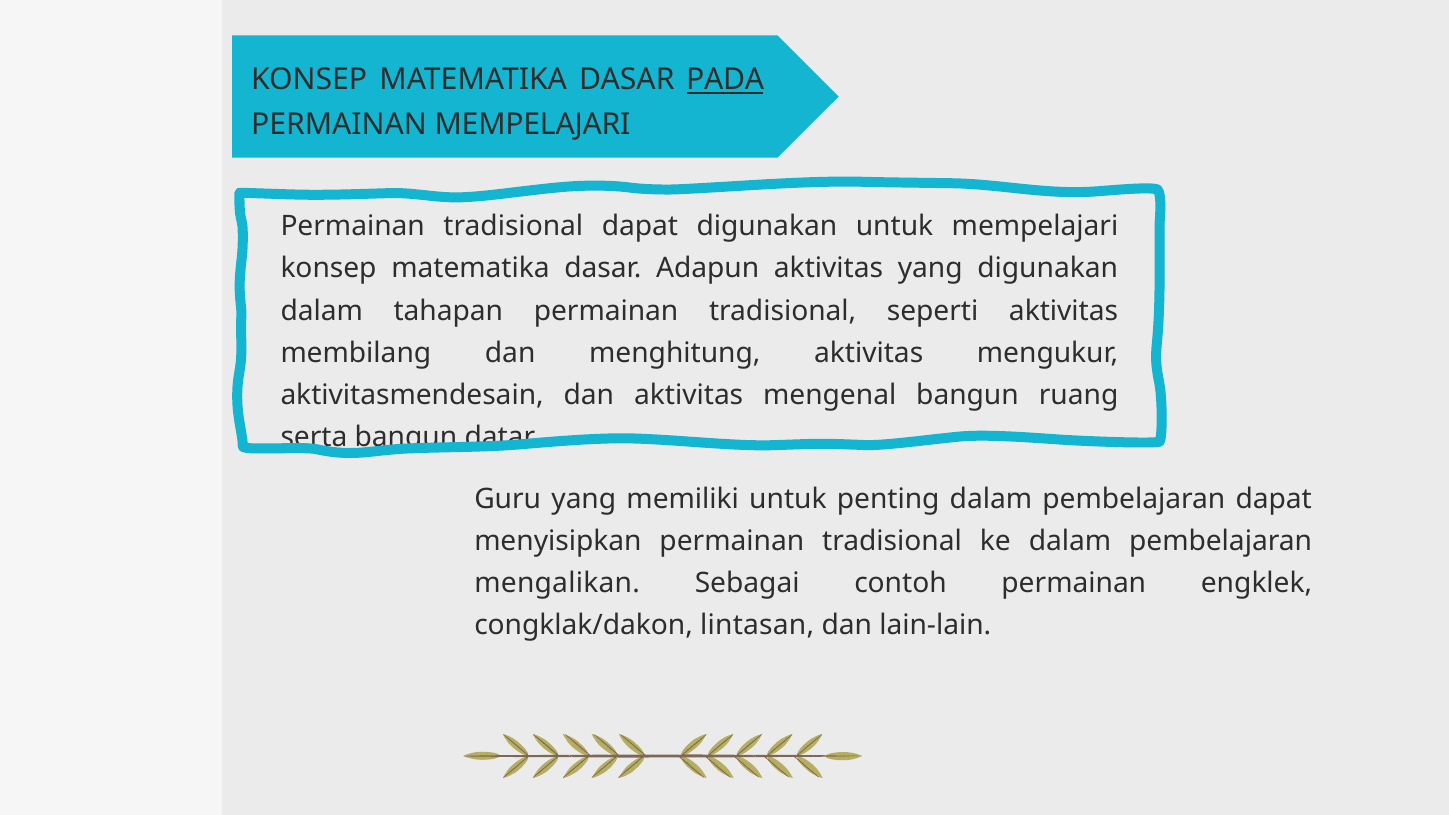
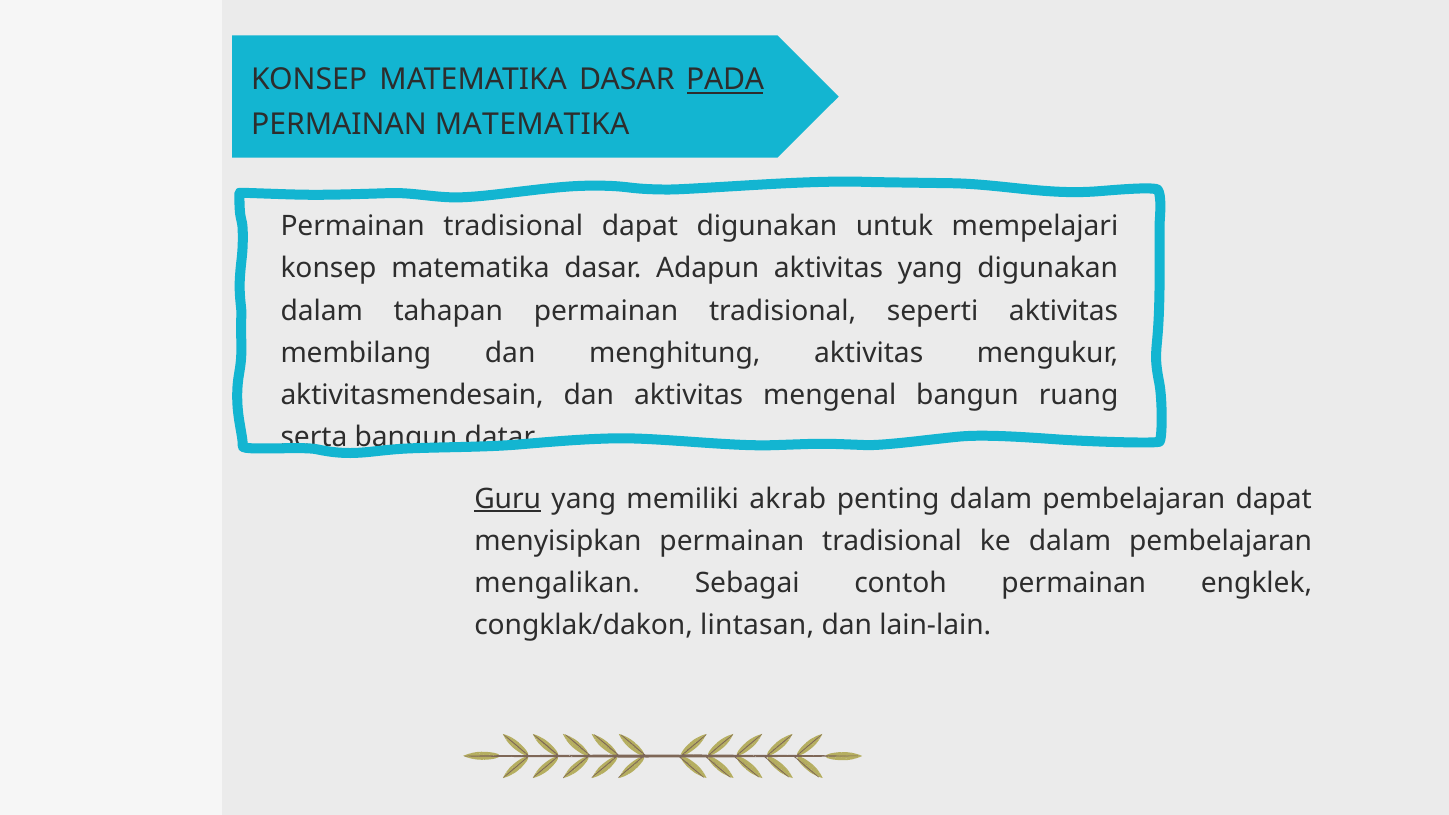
PERMAINAN MEMPELAJARI: MEMPELAJARI -> MATEMATIKA
Guru underline: none -> present
memiliki untuk: untuk -> akrab
